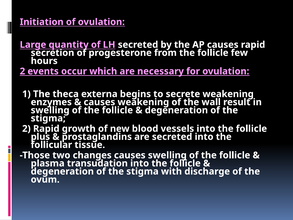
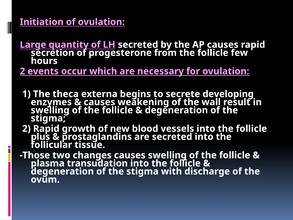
secrete weakening: weakening -> developing
